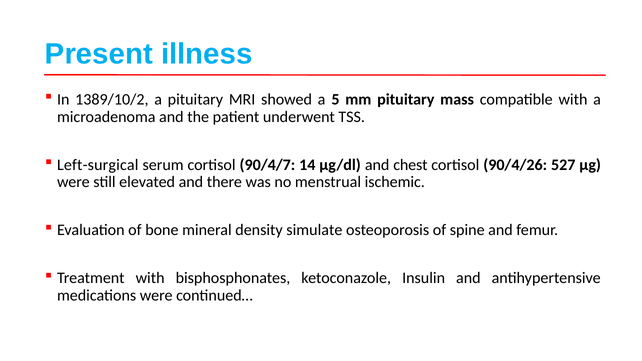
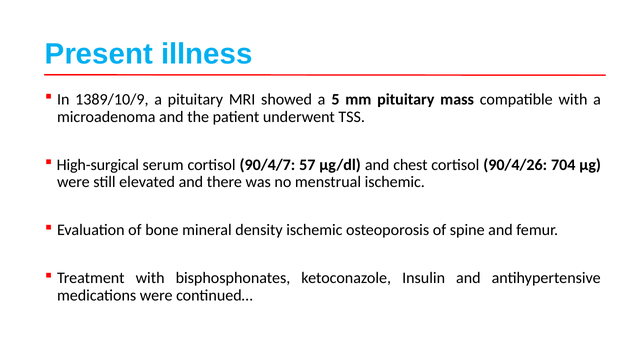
1389/10/2: 1389/10/2 -> 1389/10/9
Left-surgical: Left-surgical -> High-surgical
14: 14 -> 57
527: 527 -> 704
density simulate: simulate -> ischemic
